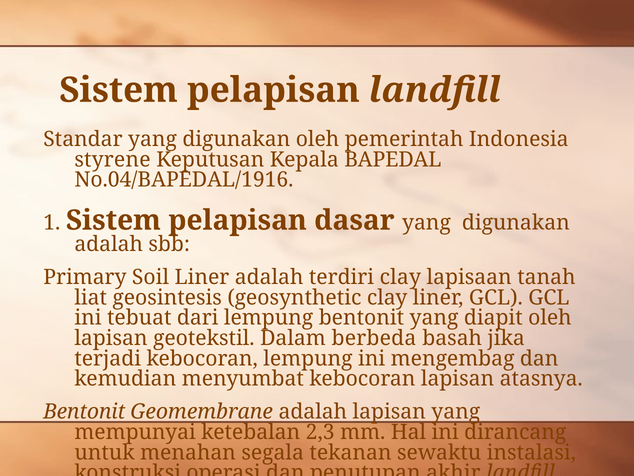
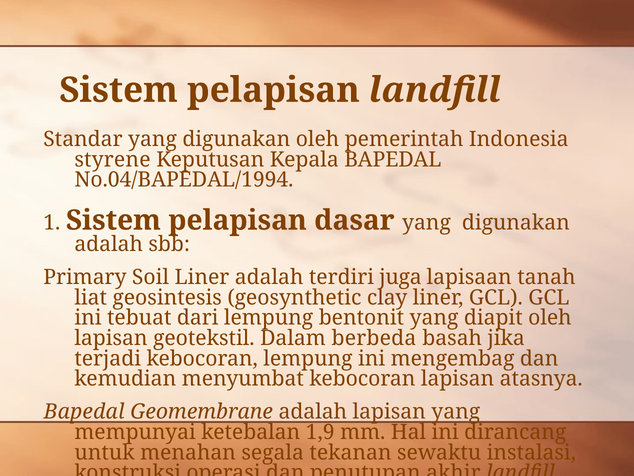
No.04/BAPEDAL/1916: No.04/BAPEDAL/1916 -> No.04/BAPEDAL/1994
terdiri clay: clay -> juga
Bentonit at (84, 411): Bentonit -> Bapedal
2,3: 2,3 -> 1,9
